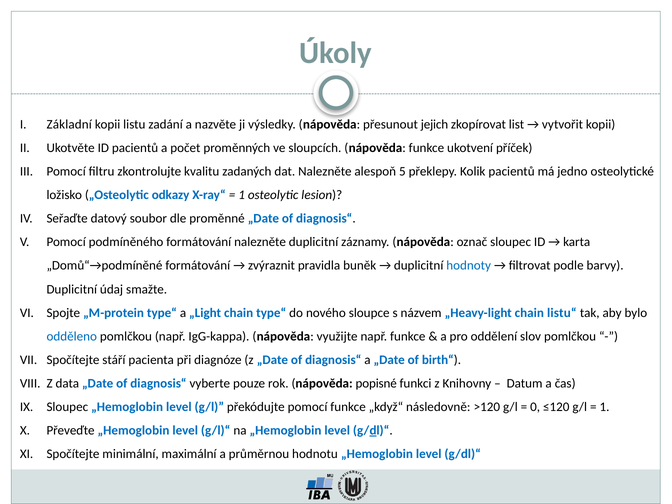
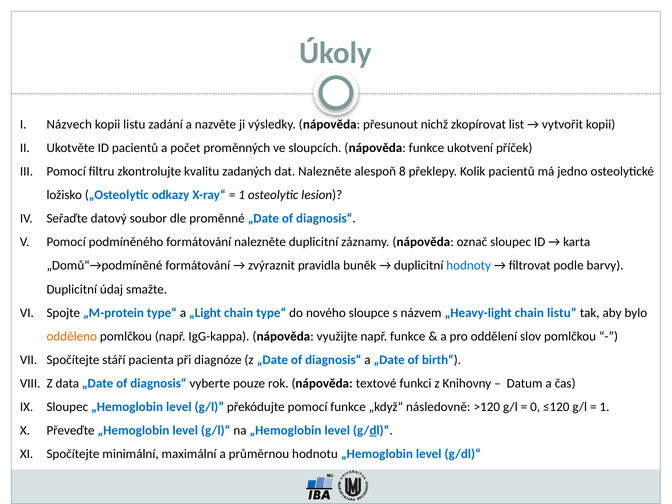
Základní: Základní -> Názvech
jejich: jejich -> nichž
5: 5 -> 8
odděleno colour: blue -> orange
popisné: popisné -> textové
